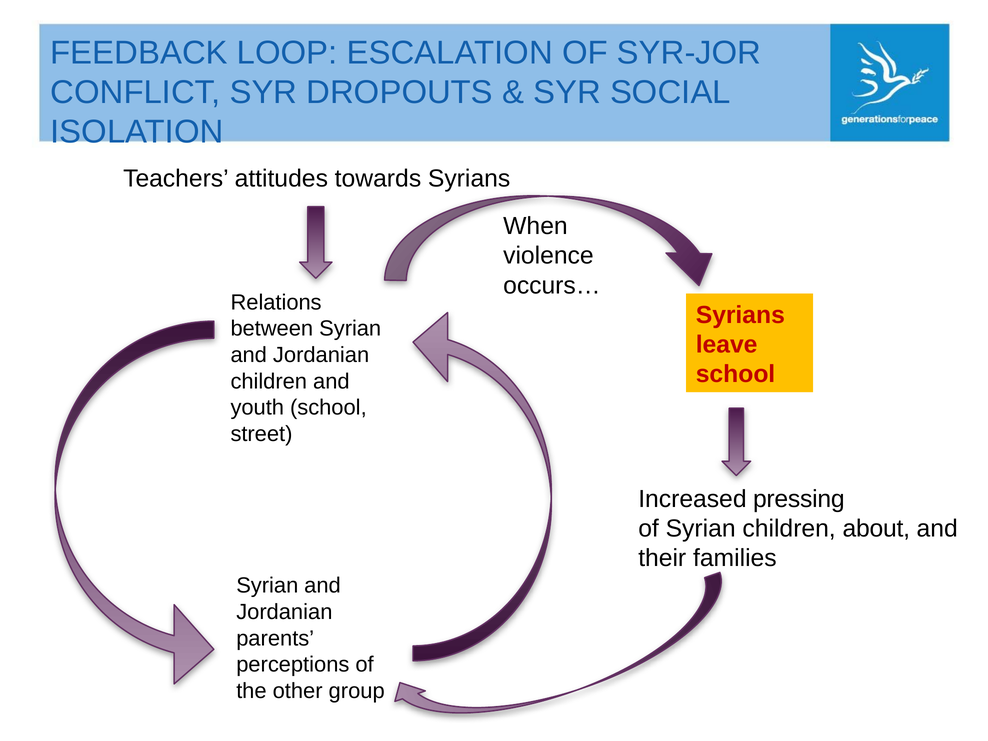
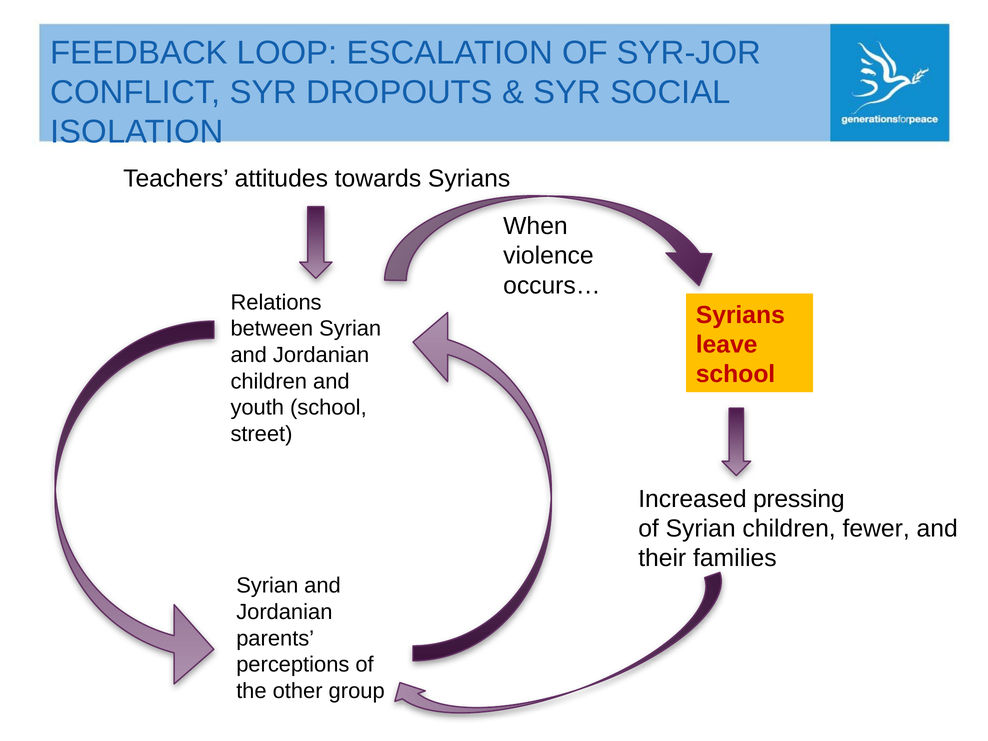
about: about -> fewer
